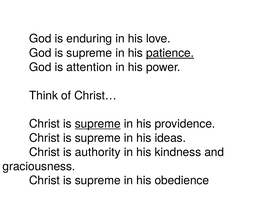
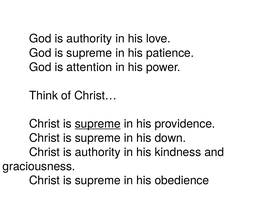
God is enduring: enduring -> authority
patience underline: present -> none
ideas: ideas -> down
